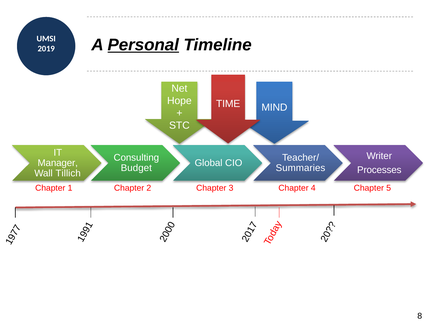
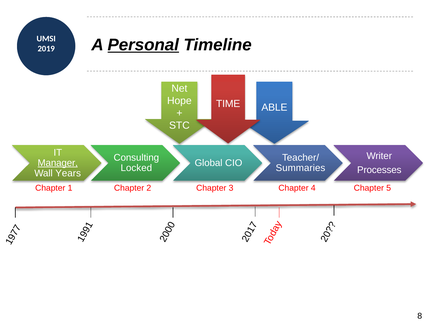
MIND: MIND -> ABLE
Manager underline: none -> present
Budget: Budget -> Locked
Tillich: Tillich -> Years
